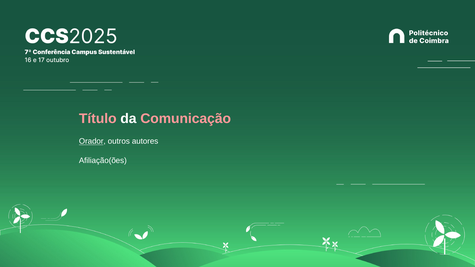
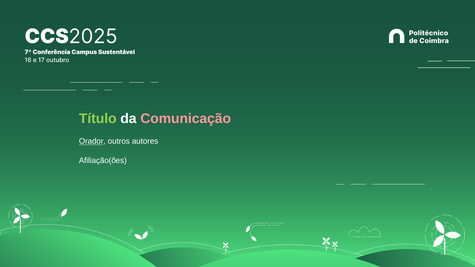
Título colour: pink -> light green
